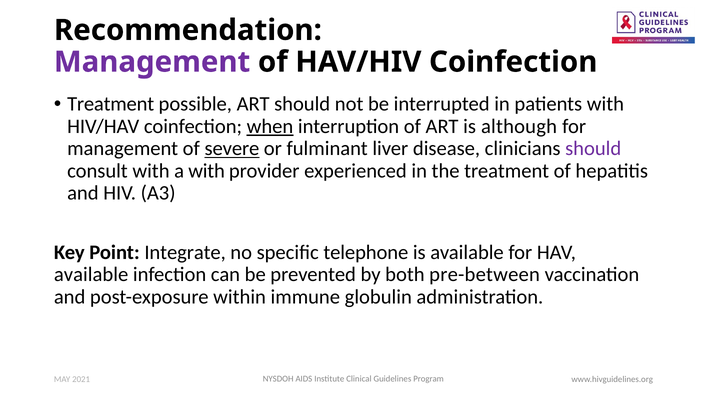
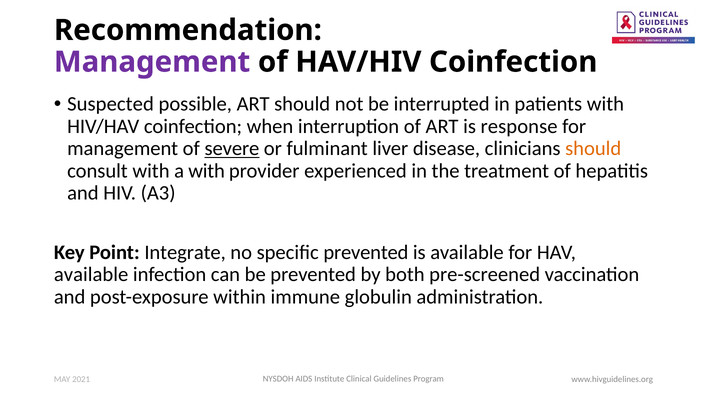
Treatment at (111, 104): Treatment -> Suspected
when underline: present -> none
although: although -> response
should at (593, 149) colour: purple -> orange
specific telephone: telephone -> prevented
pre-between: pre-between -> pre-screened
